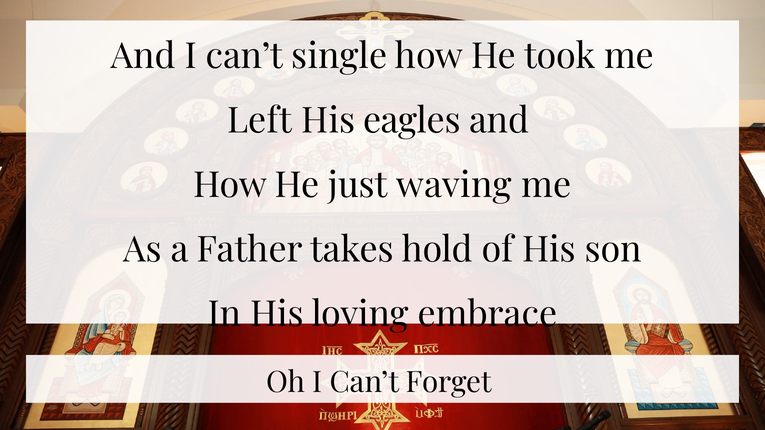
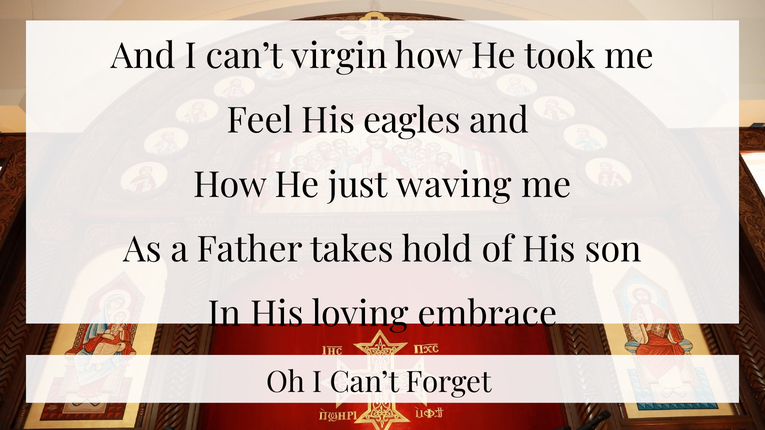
single: single -> virgin
Left: Left -> Feel
